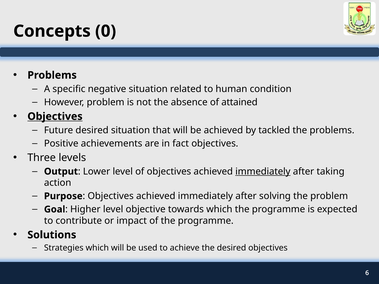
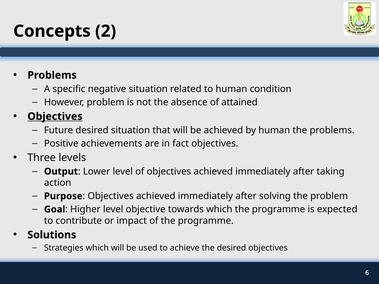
0: 0 -> 2
by tackled: tackled -> human
immediately at (263, 172) underline: present -> none
